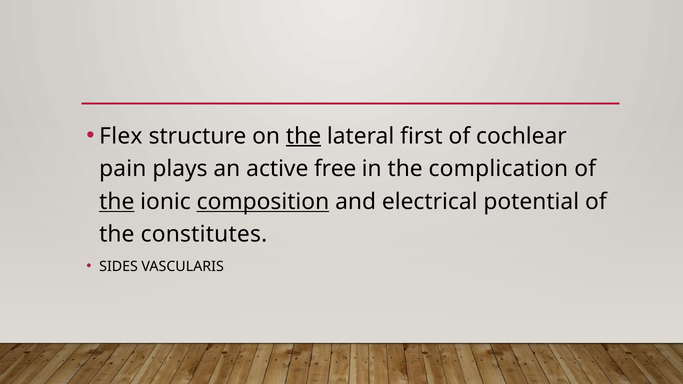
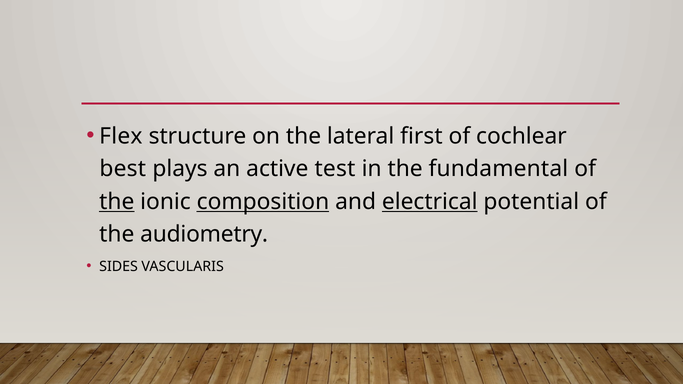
the at (304, 136) underline: present -> none
pain: pain -> best
free: free -> test
complication: complication -> fundamental
electrical underline: none -> present
constitutes: constitutes -> audiometry
